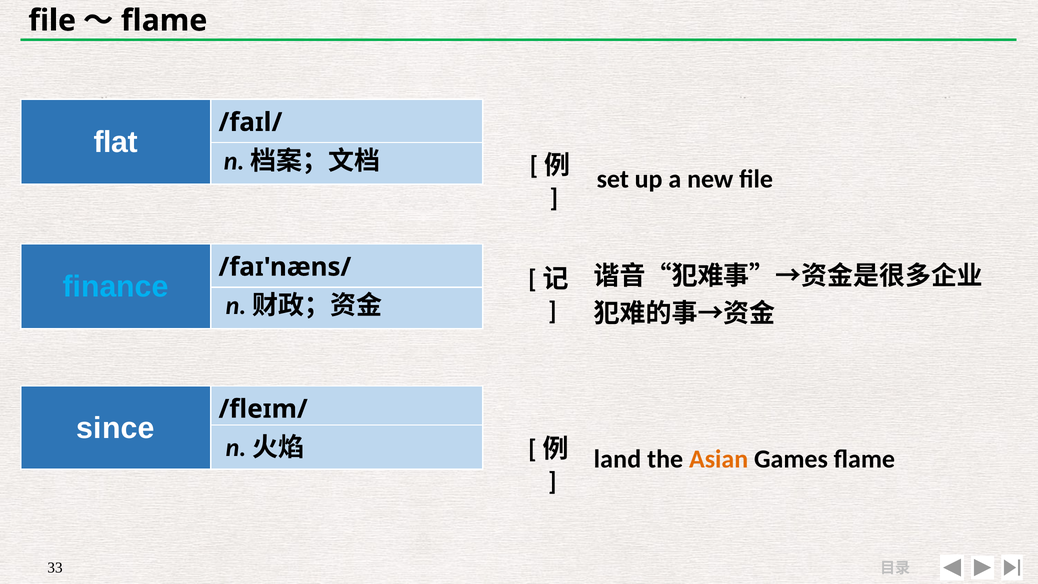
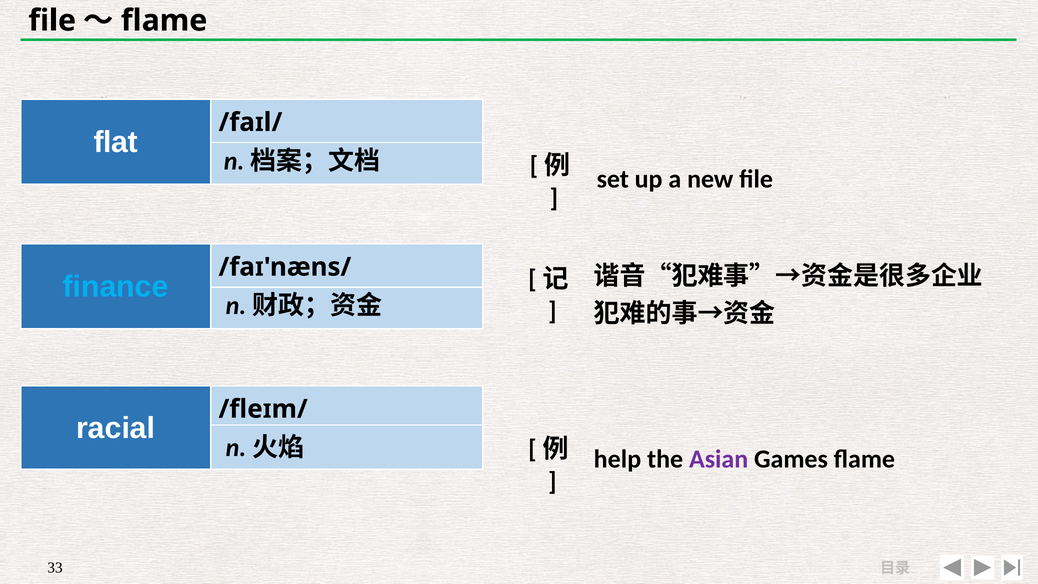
since: since -> racial
land: land -> help
Asian colour: orange -> purple
